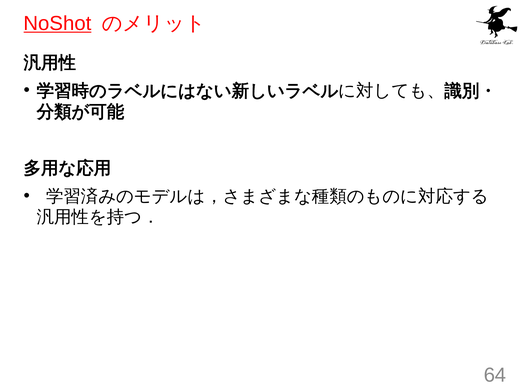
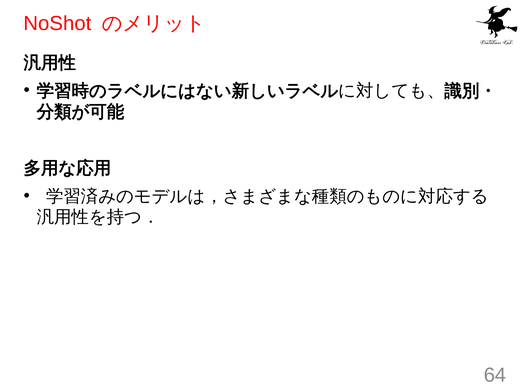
NoShot underline: present -> none
